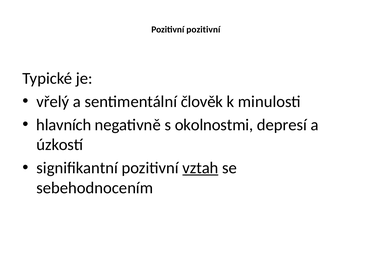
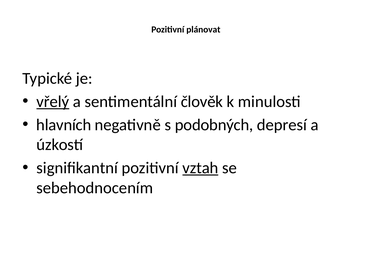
Pozitivní pozitivní: pozitivní -> plánovat
vřelý underline: none -> present
okolnostmi: okolnostmi -> podobných
